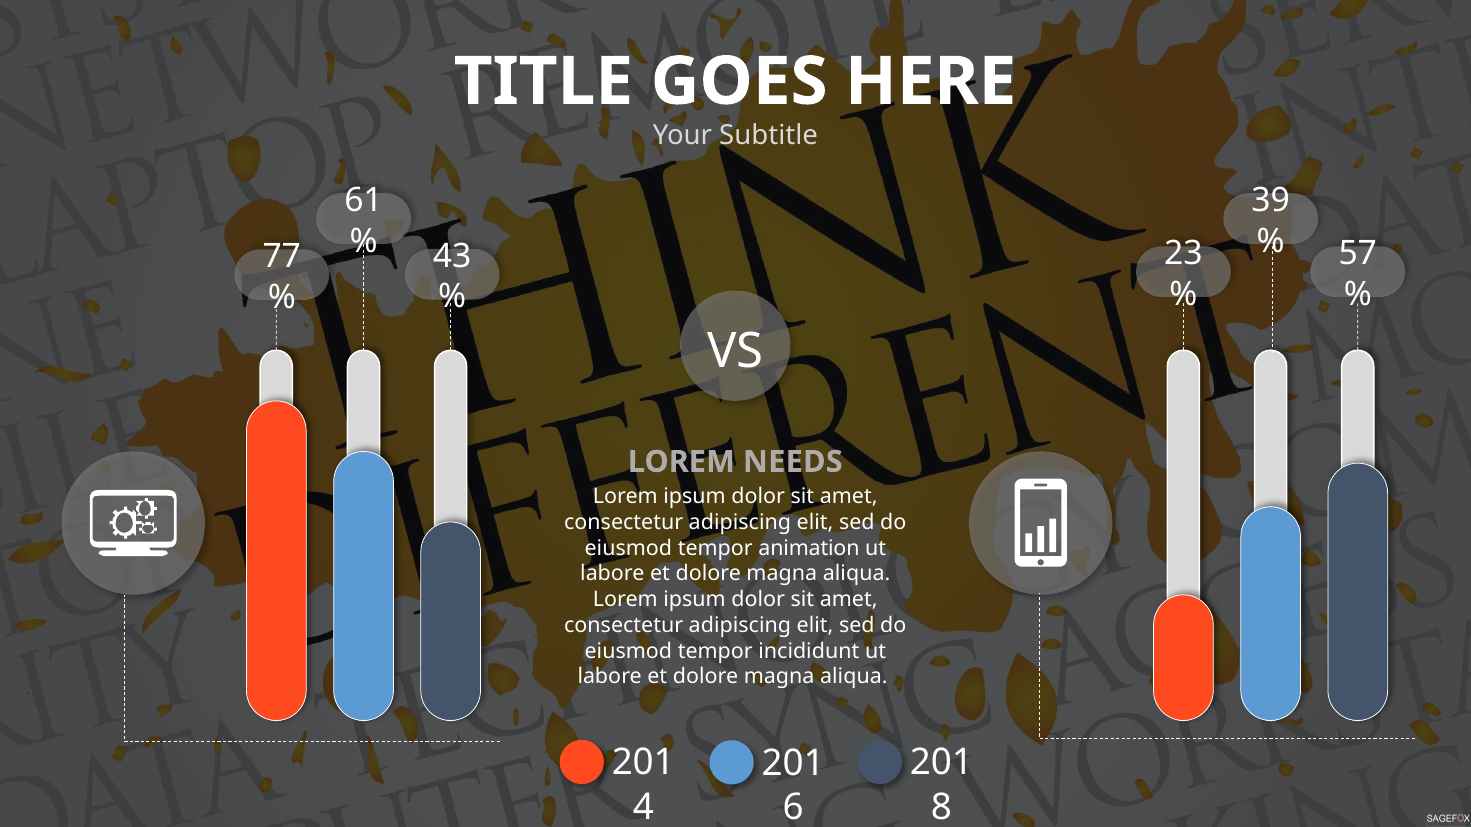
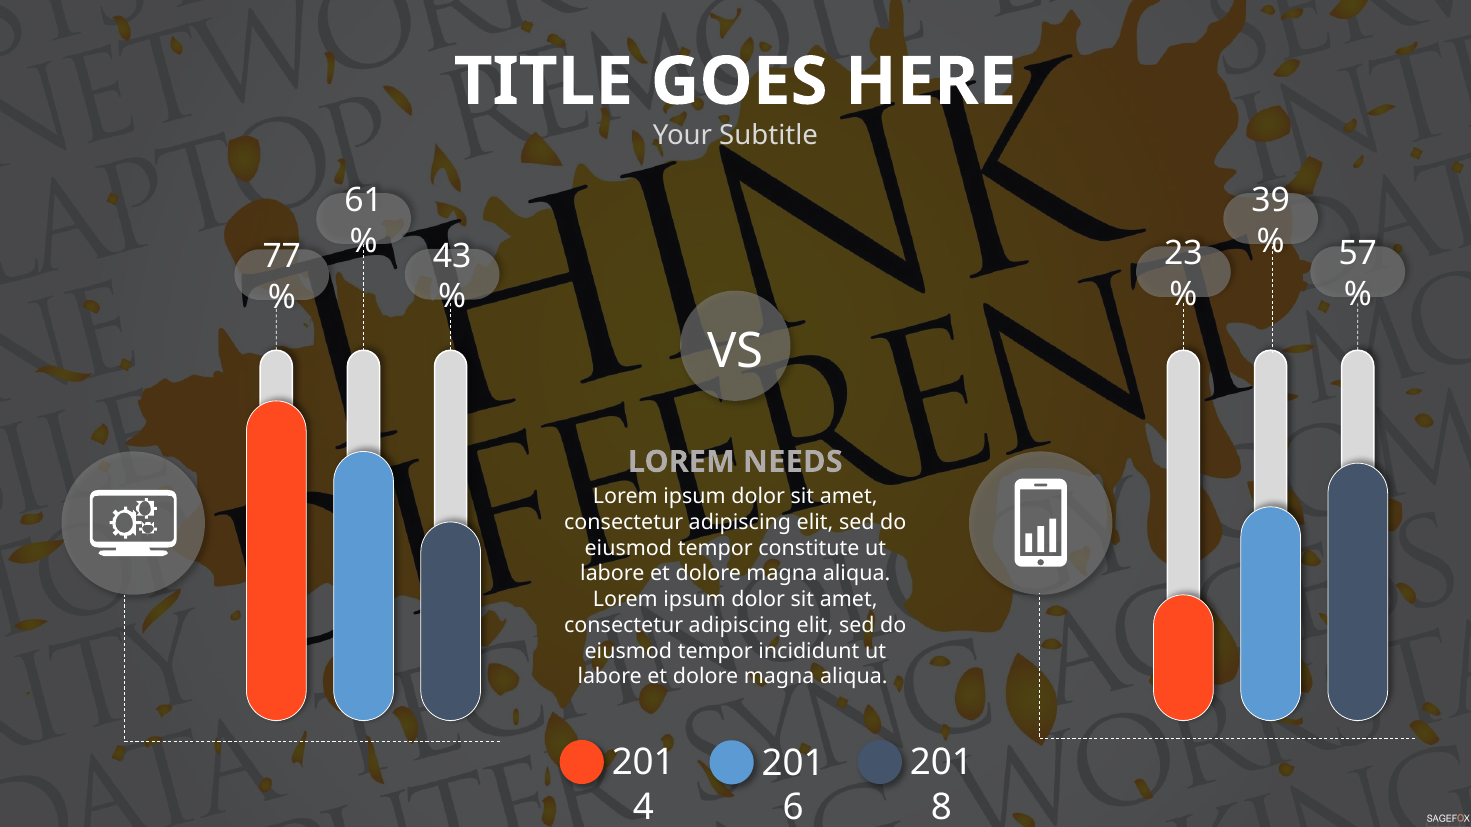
animation: animation -> constitute
